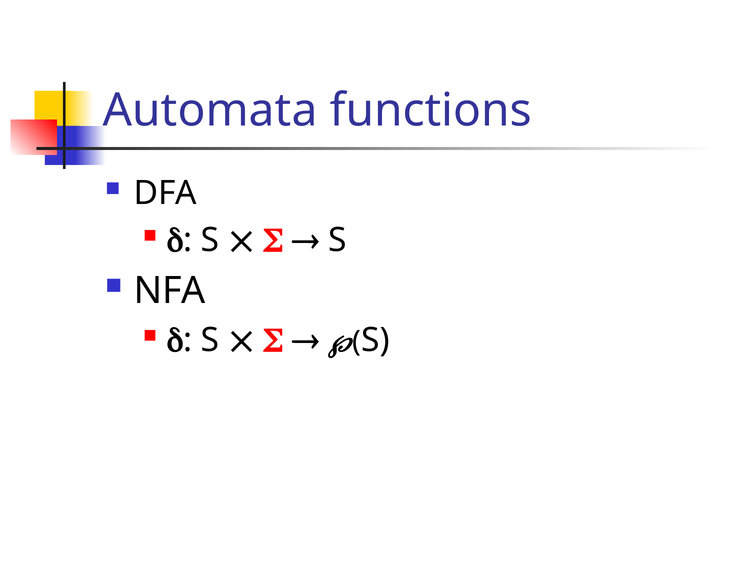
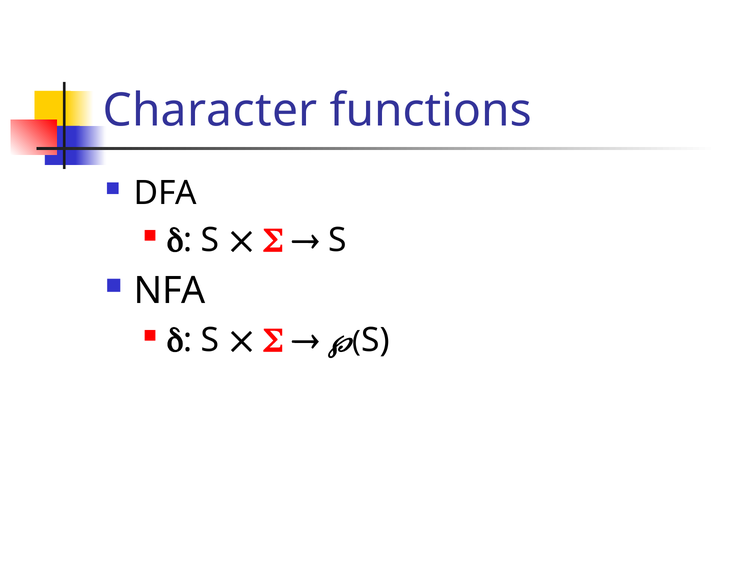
Automata: Automata -> Character
